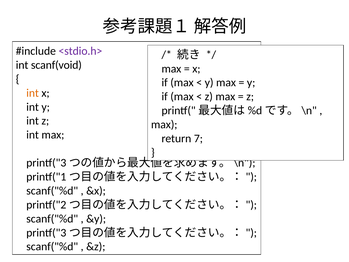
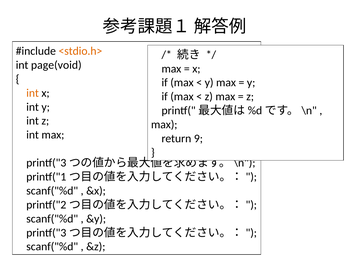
<stdio.h> colour: purple -> orange
scanf(void: scanf(void -> page(void
7: 7 -> 9
